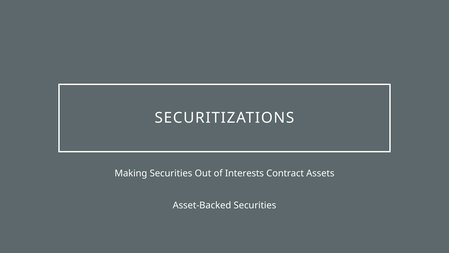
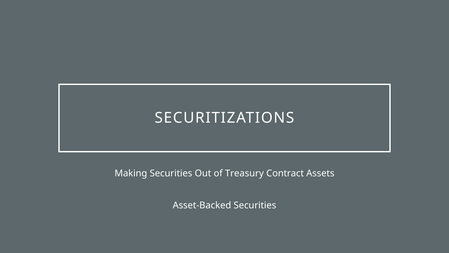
Interests: Interests -> Treasury
